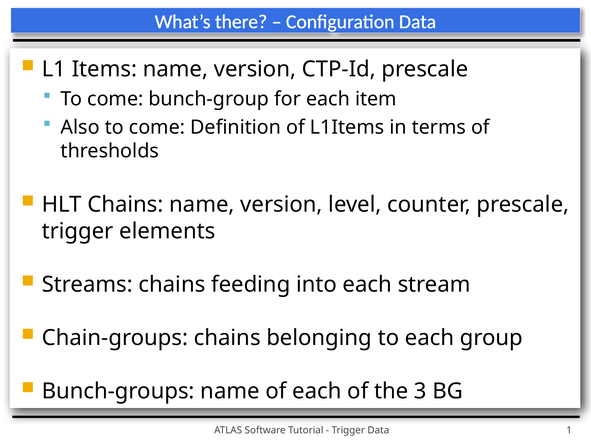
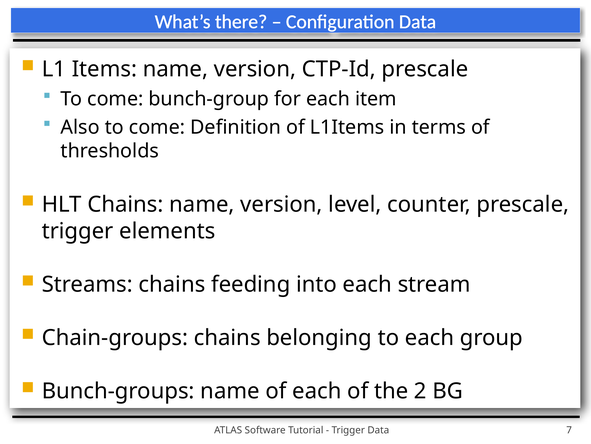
3: 3 -> 2
1: 1 -> 7
